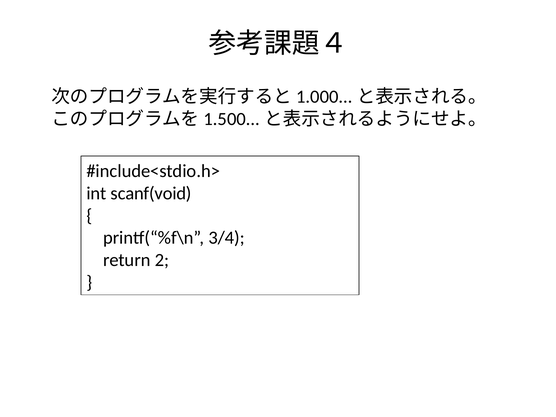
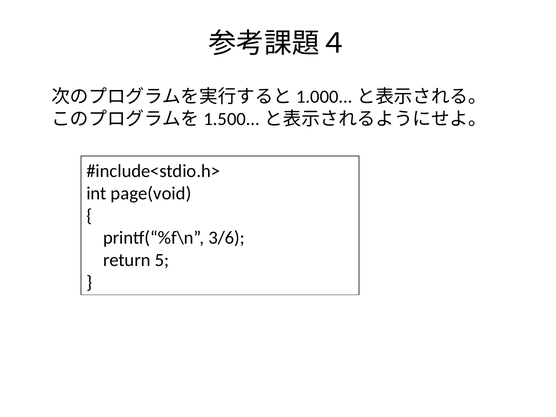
scanf(void: scanf(void -> page(void
3/4: 3/4 -> 3/6
2: 2 -> 5
